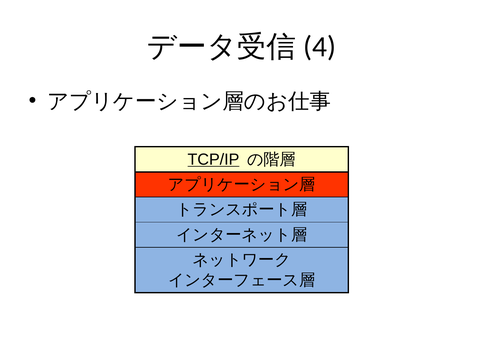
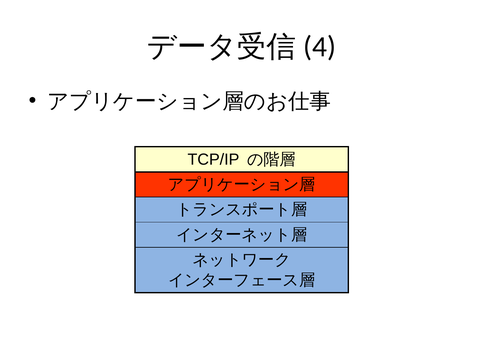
TCP/IP underline: present -> none
